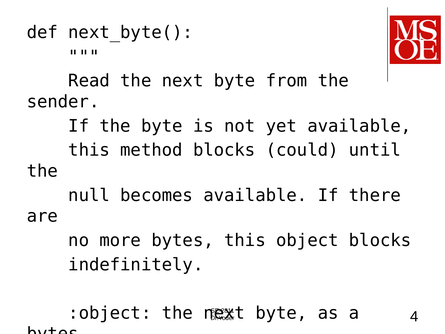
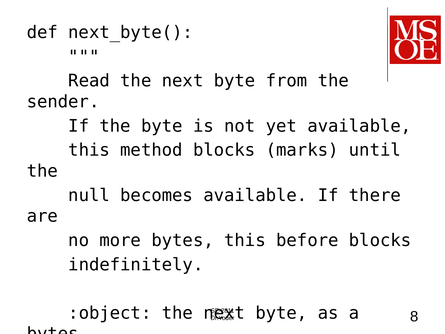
could: could -> marks
this object: object -> before
4: 4 -> 8
